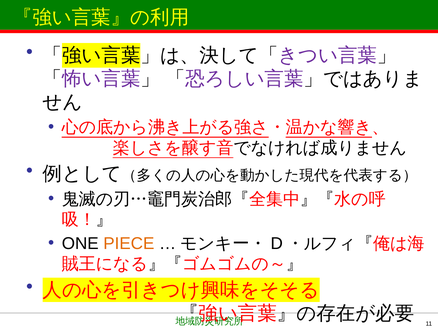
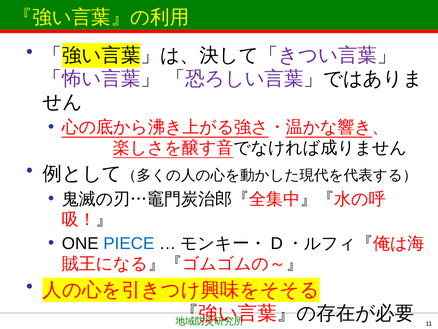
PIECE colour: orange -> blue
